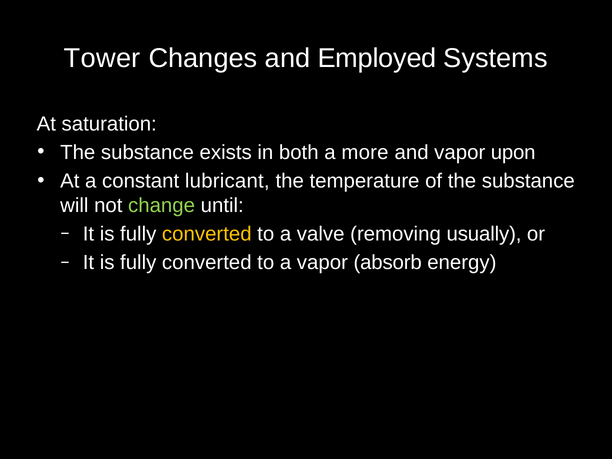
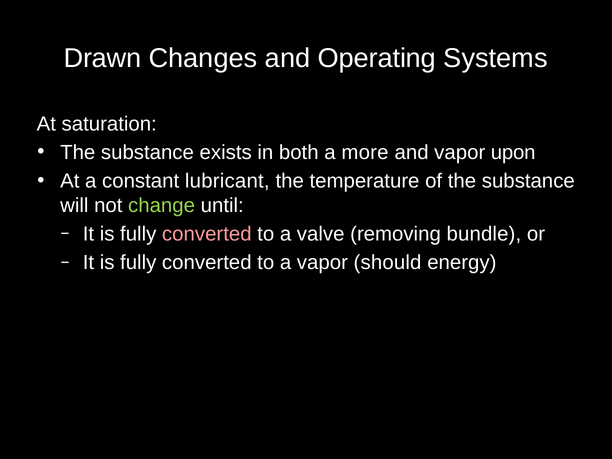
Tower: Tower -> Drawn
Employed: Employed -> Operating
converted at (207, 234) colour: yellow -> pink
usually: usually -> bundle
absorb: absorb -> should
